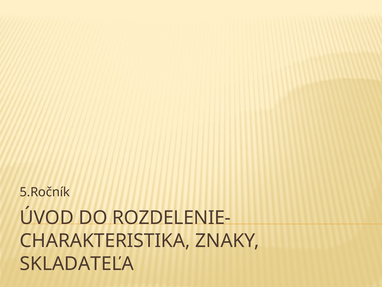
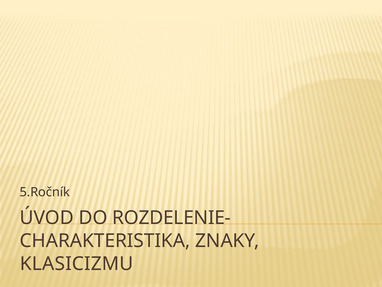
SKLADATEĽA: SKLADATEĽA -> KLASICIZMU
